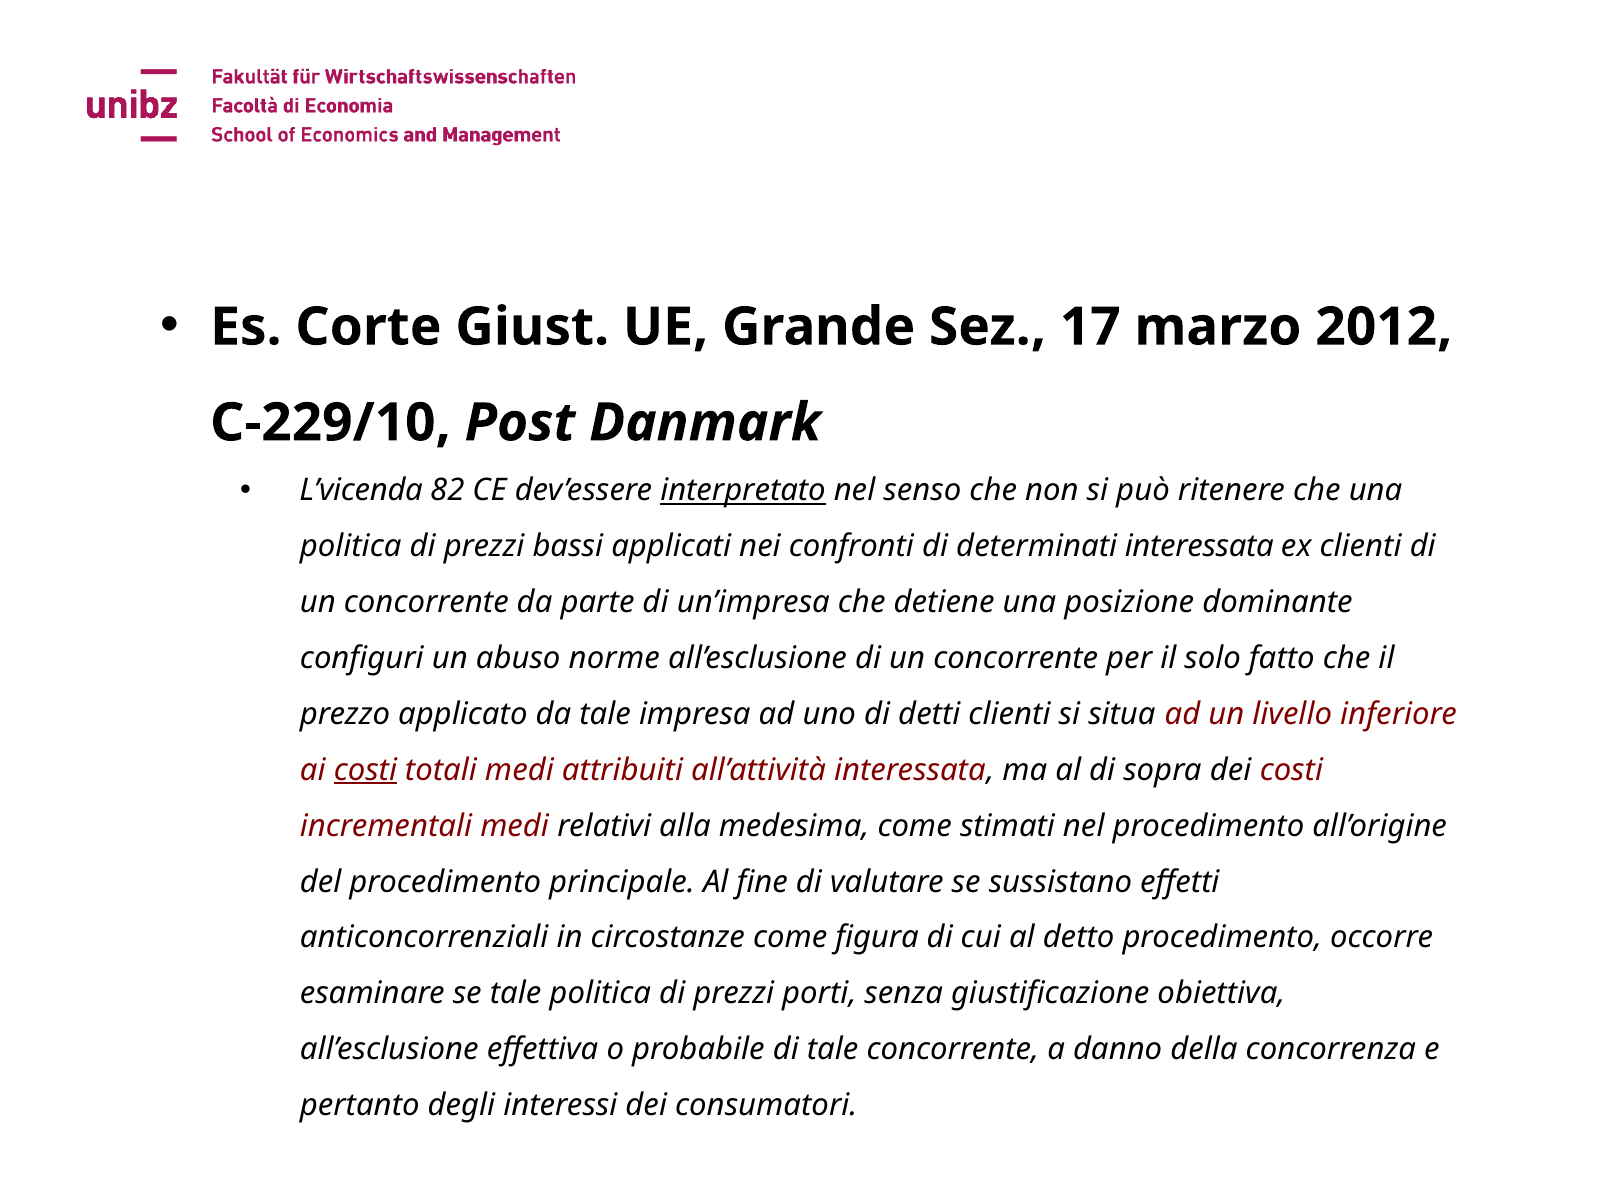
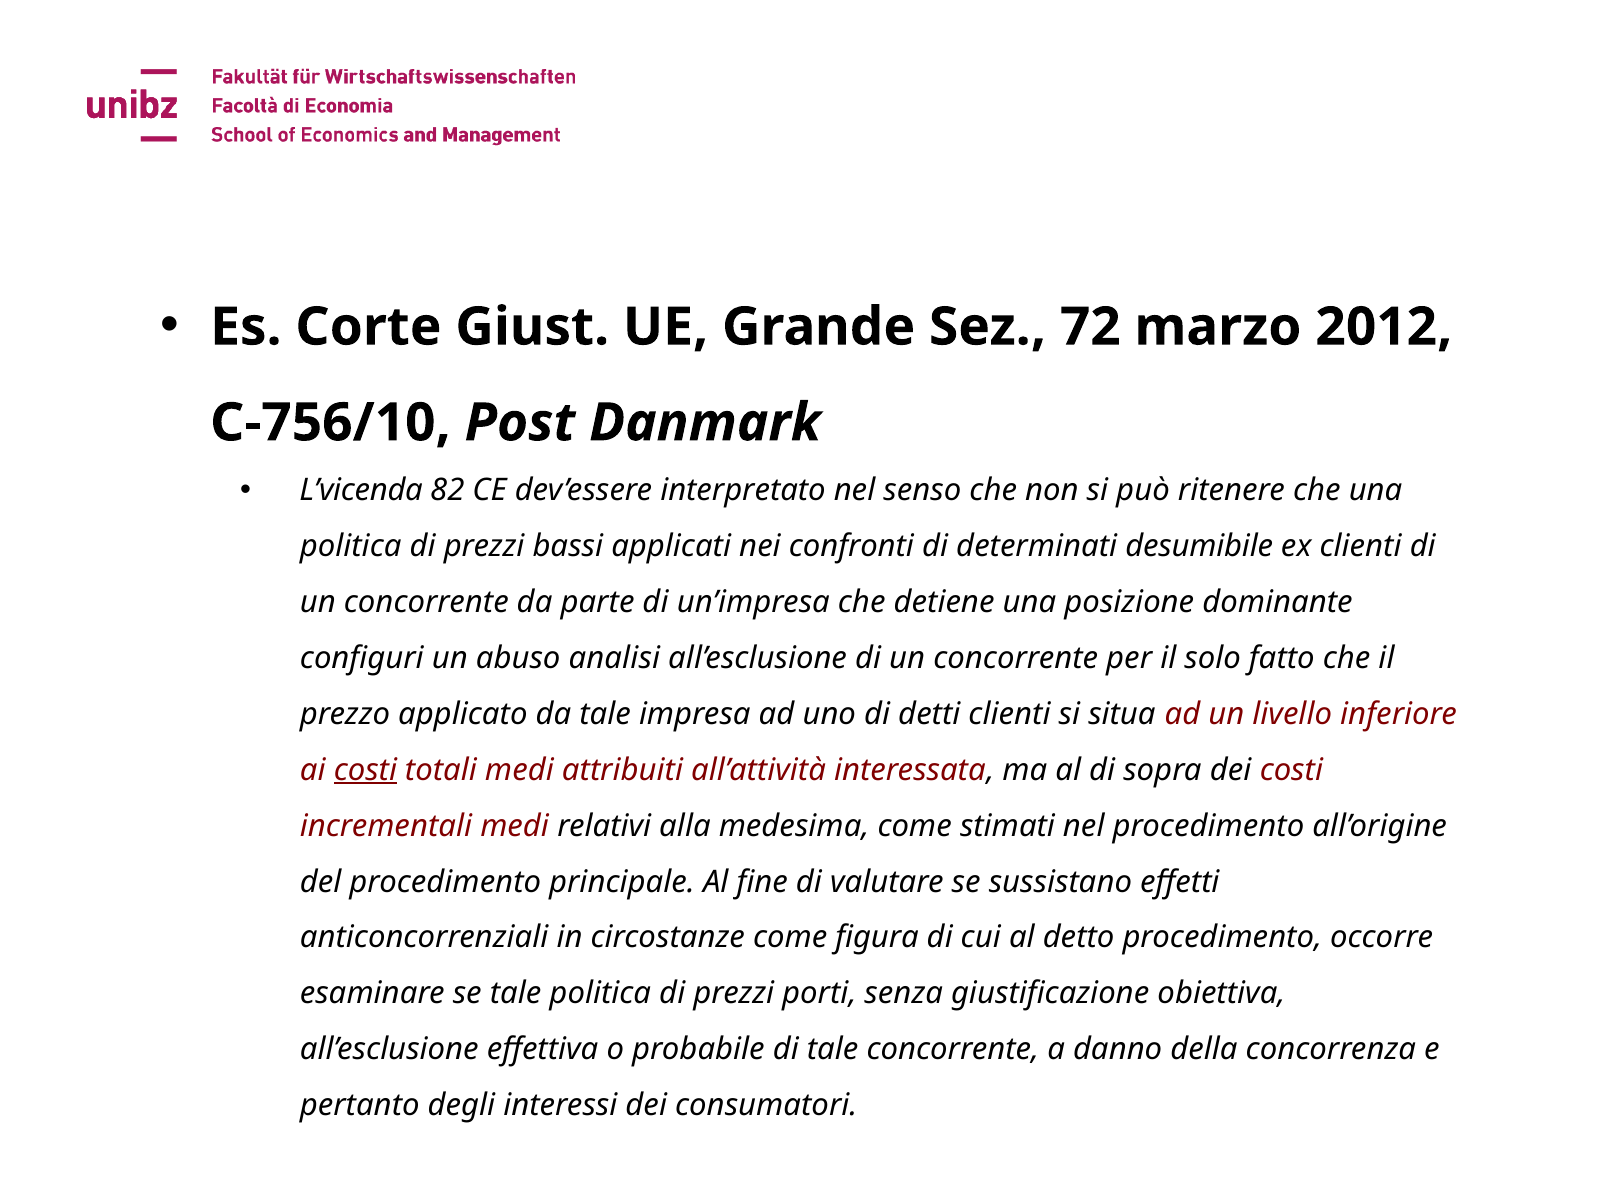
17: 17 -> 72
C-229/10: C-229/10 -> C-756/10
interpretato underline: present -> none
determinati interessata: interessata -> desumibile
norme: norme -> analisi
